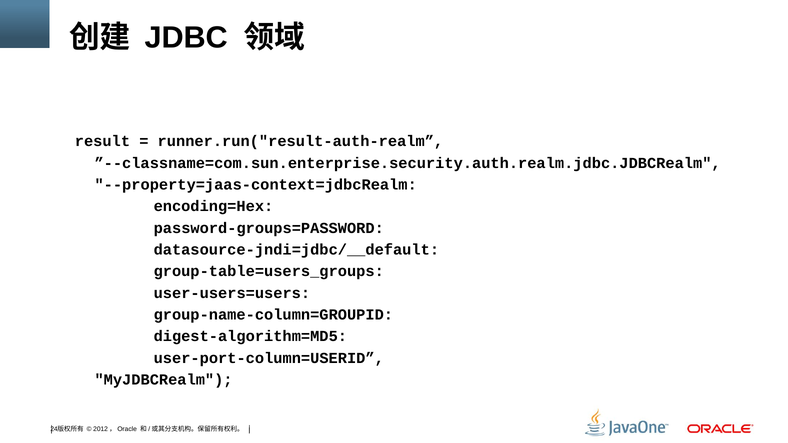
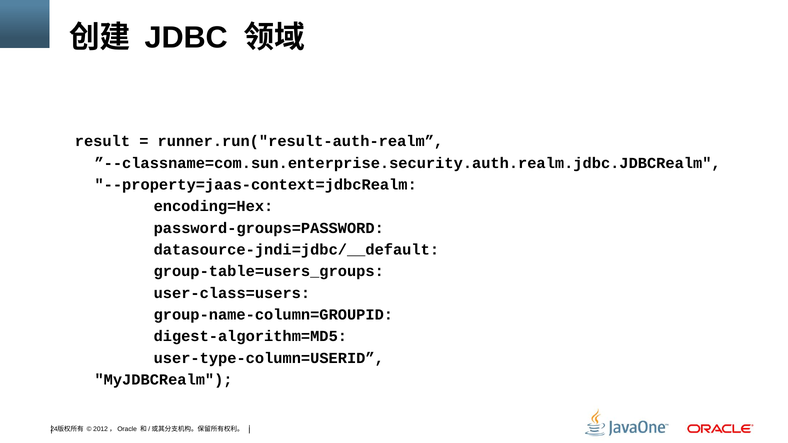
user-users=users: user-users=users -> user-class=users
user-port-column=USERID: user-port-column=USERID -> user-type-column=USERID
